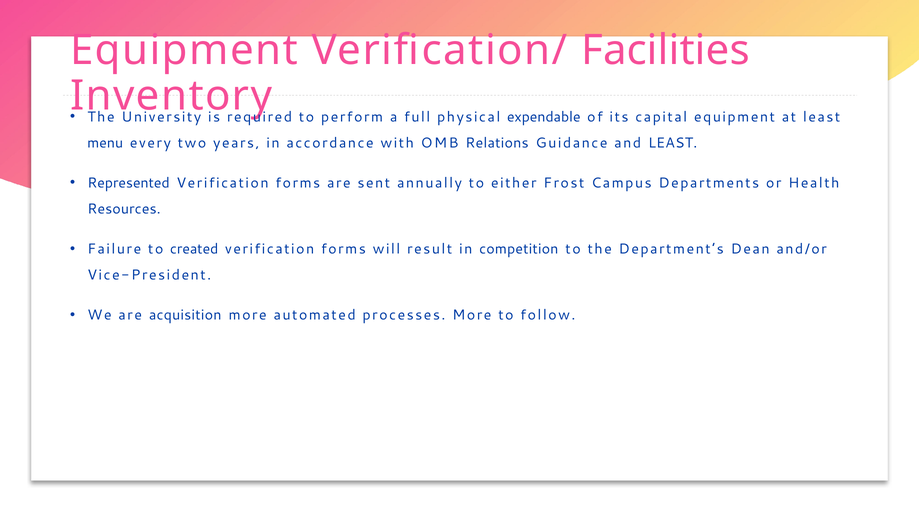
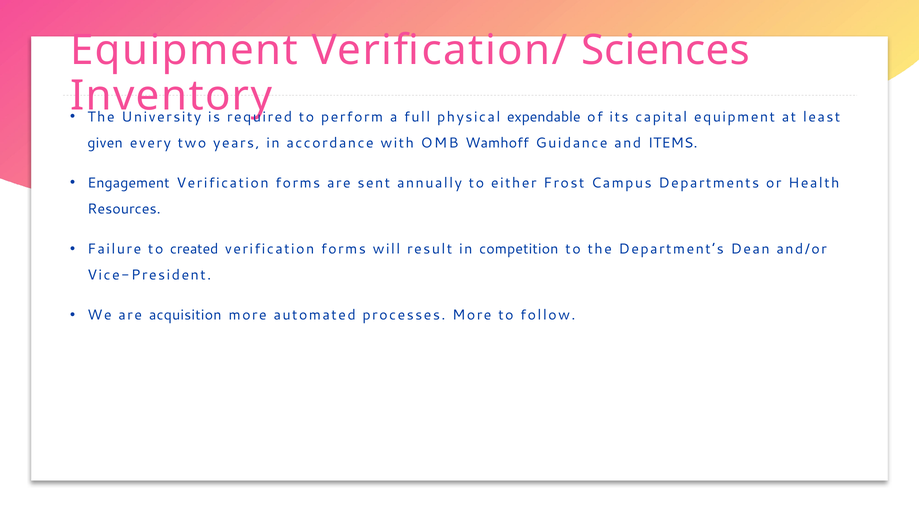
Facilities: Facilities -> Sciences
menu: menu -> given
Relations: Relations -> Wamhoff
and LEAST: LEAST -> ITEMS
Represented: Represented -> Engagement
